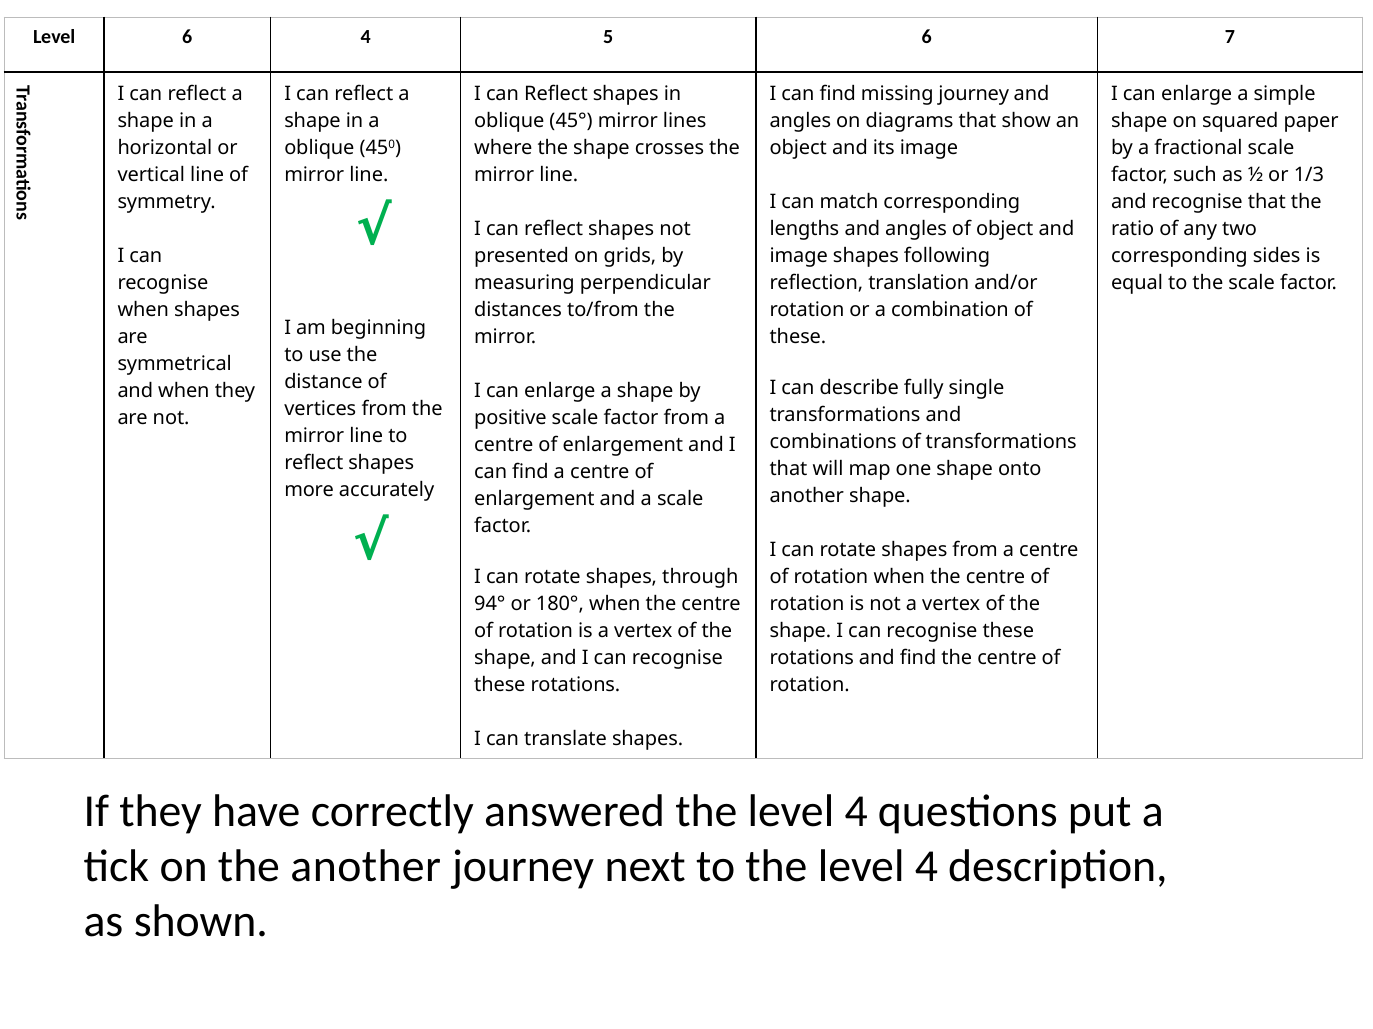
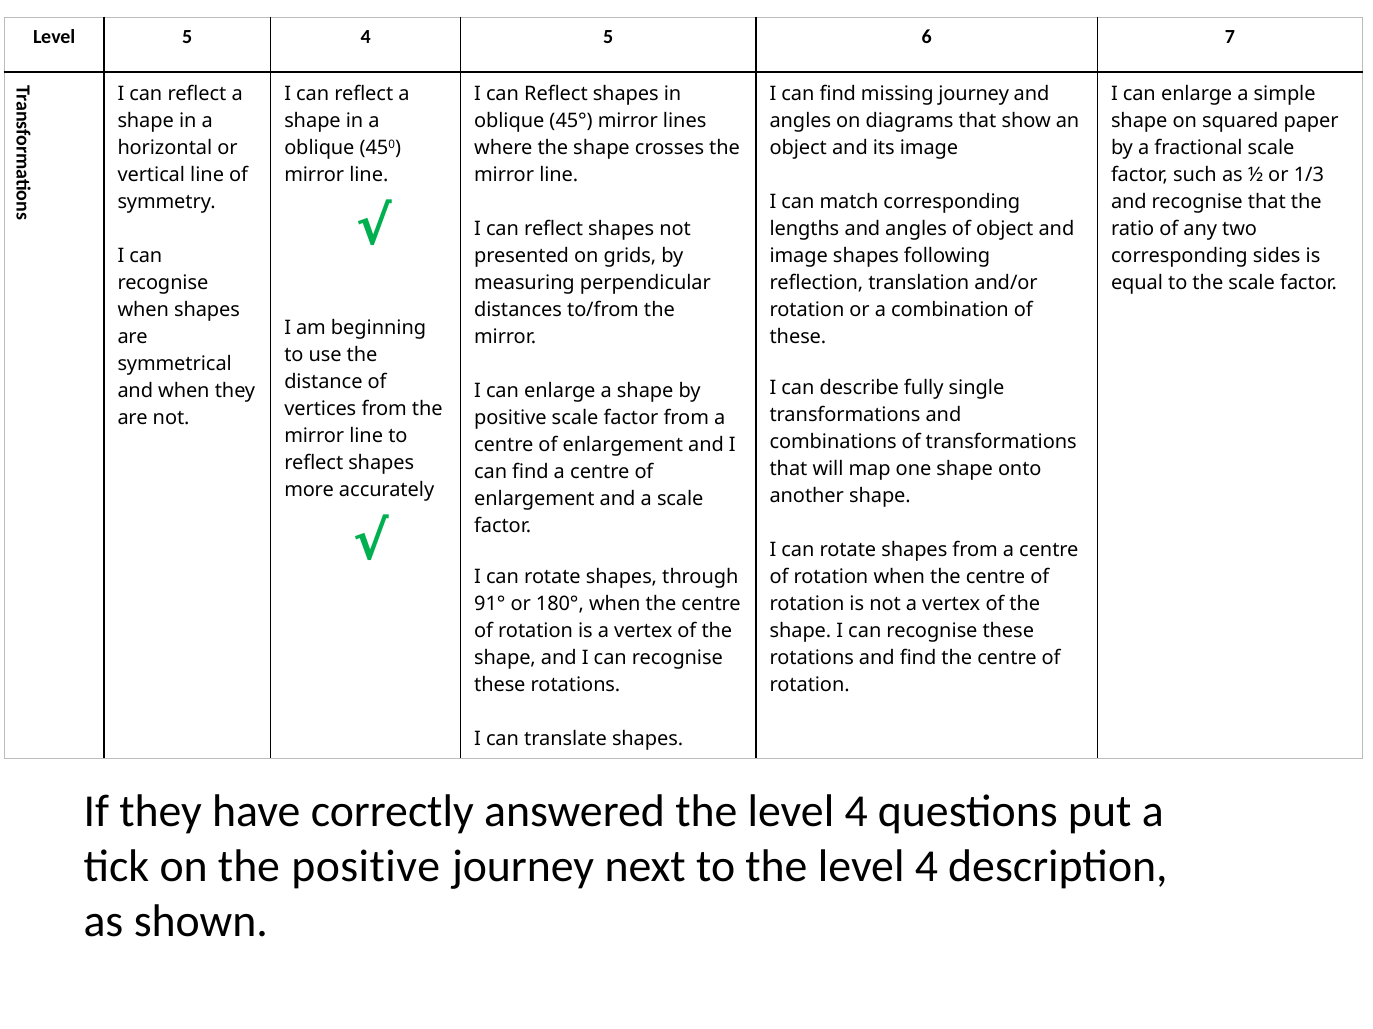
Level 6: 6 -> 5
94°: 94° -> 91°
the another: another -> positive
